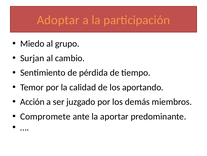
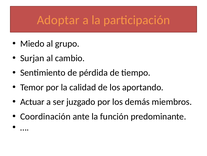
Acción: Acción -> Actuar
Compromete: Compromete -> Coordinación
aportar: aportar -> función
